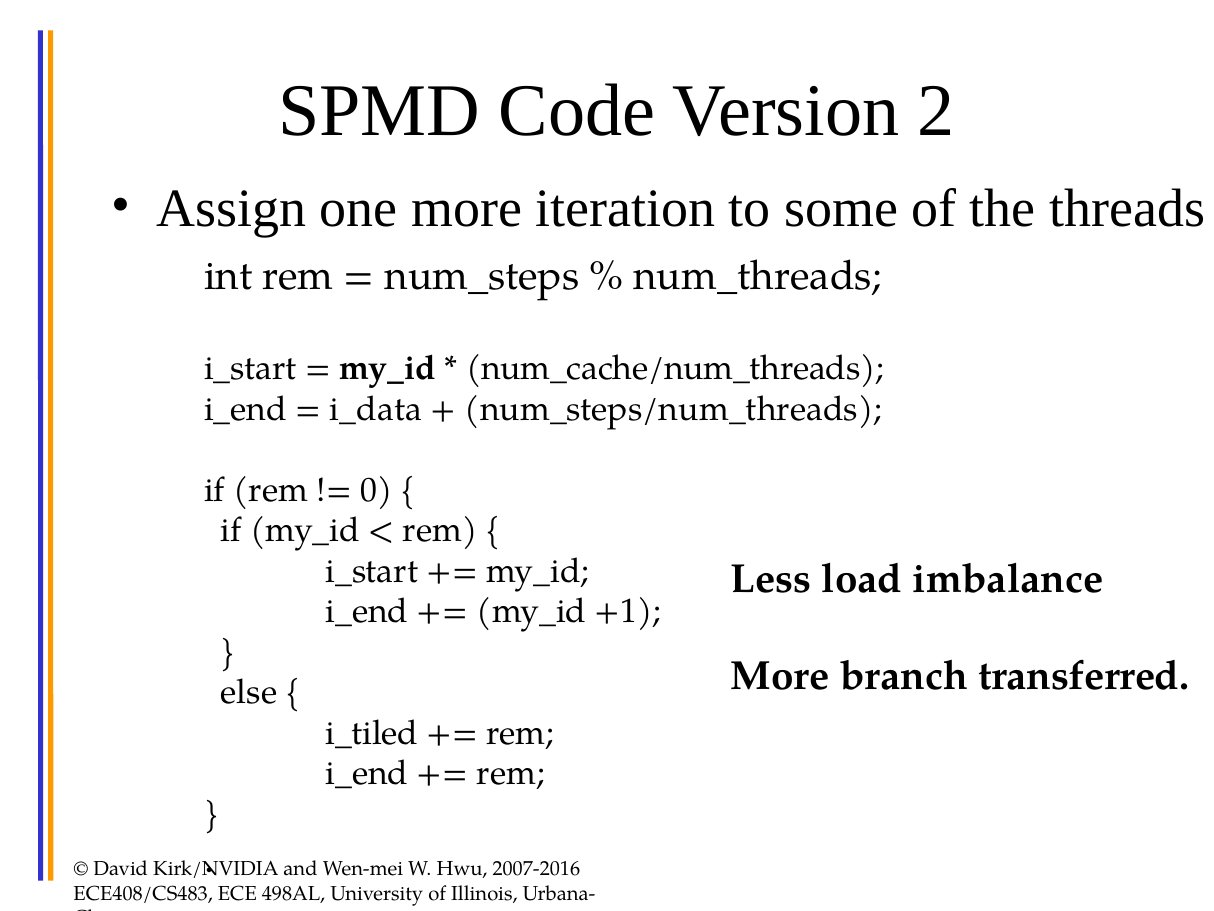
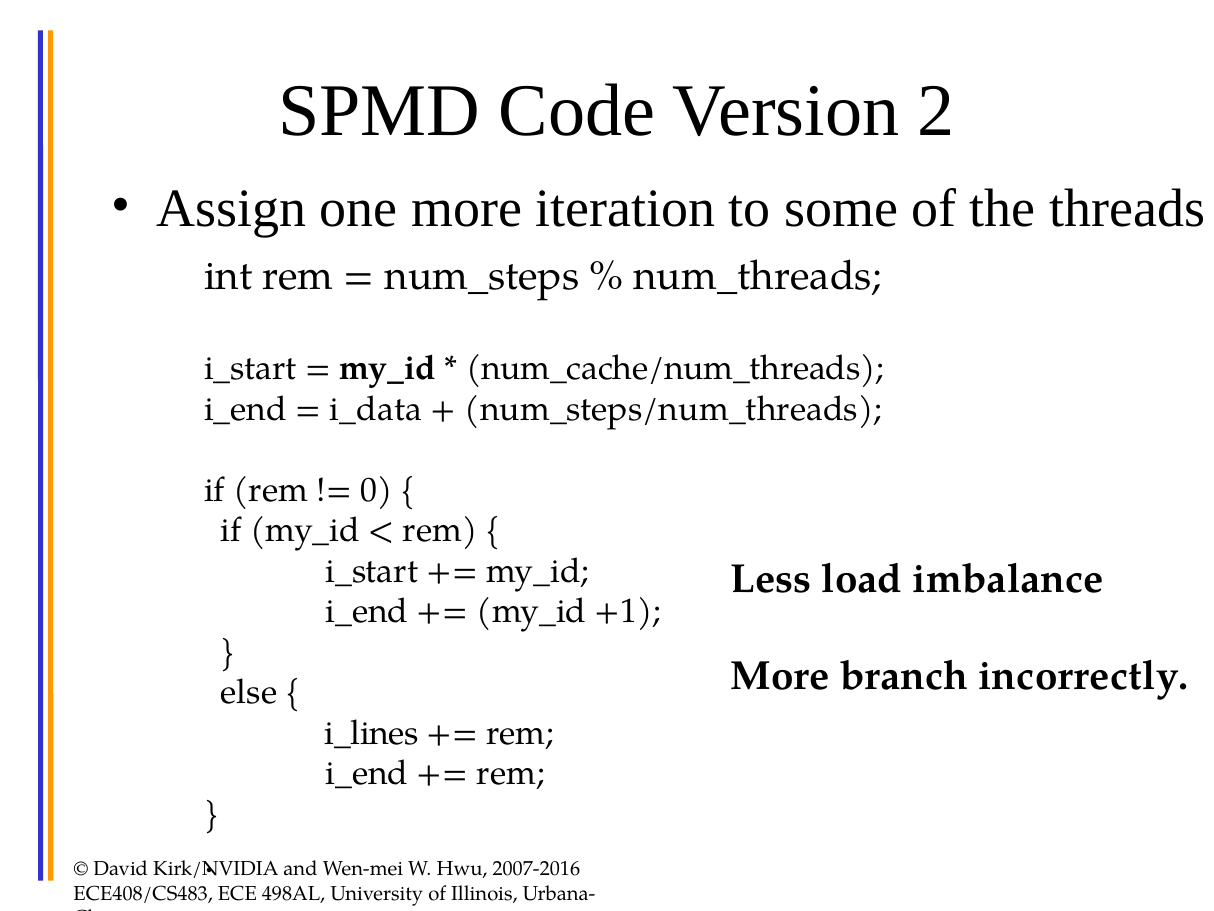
transferred: transferred -> incorrectly
i_tiled: i_tiled -> i_lines
